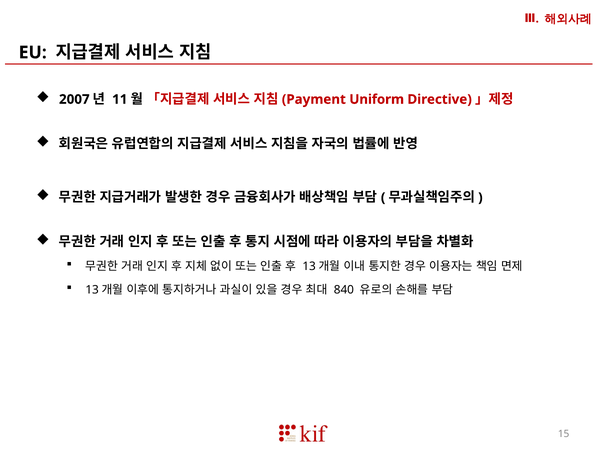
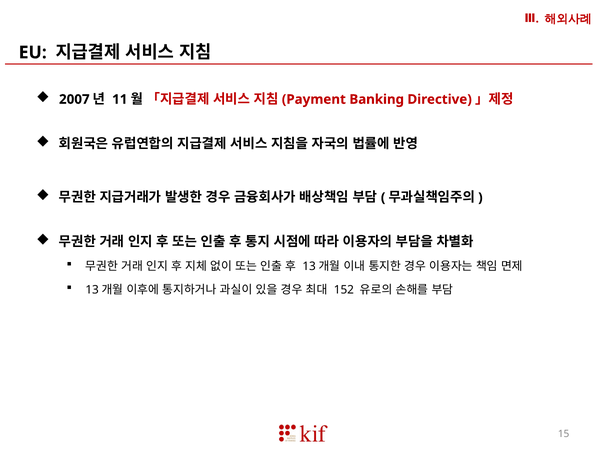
Uniform: Uniform -> Banking
840: 840 -> 152
